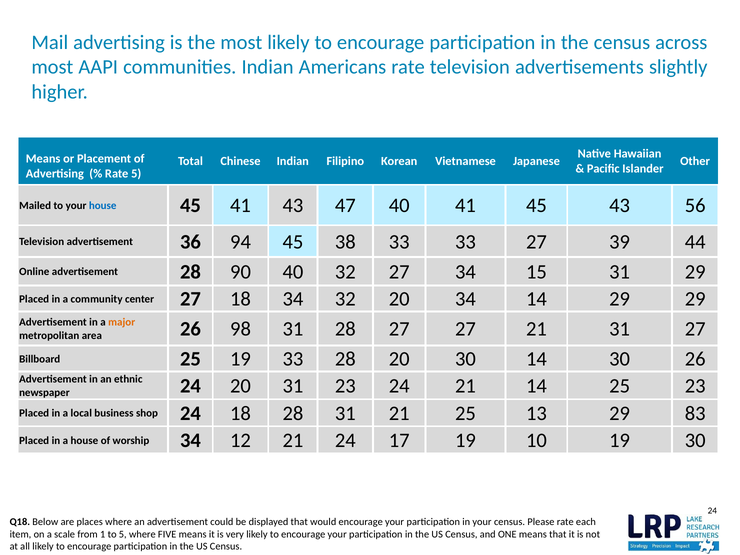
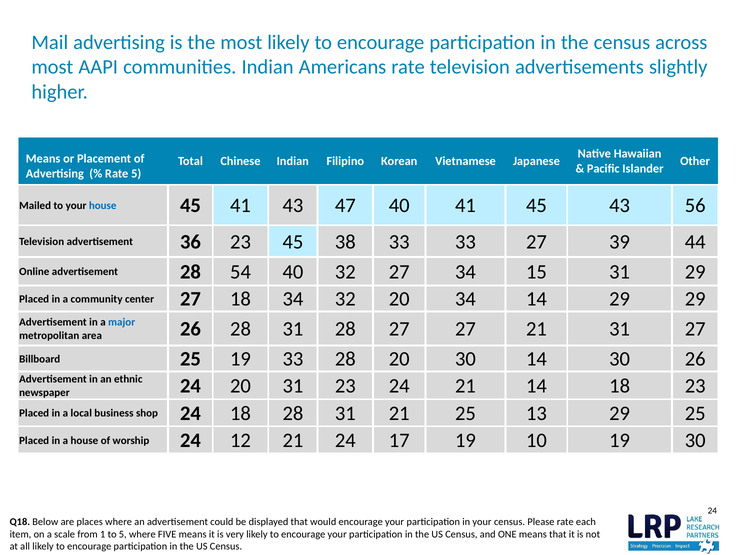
36 94: 94 -> 23
90: 90 -> 54
major colour: orange -> blue
26 98: 98 -> 28
14 25: 25 -> 18
29 83: 83 -> 25
worship 34: 34 -> 24
